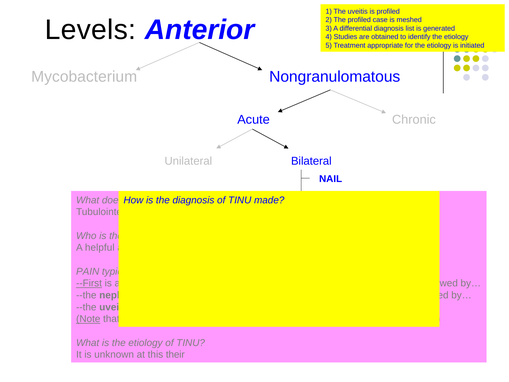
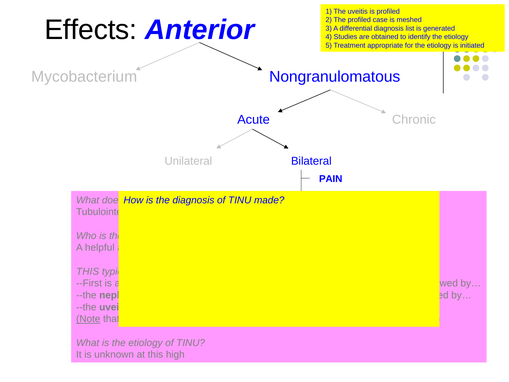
Levels: Levels -> Effects
NAIL at (331, 179): NAIL -> PAIN
PAIN at (88, 271): PAIN -> THIS
--First underline: present -> none
their: their -> high
